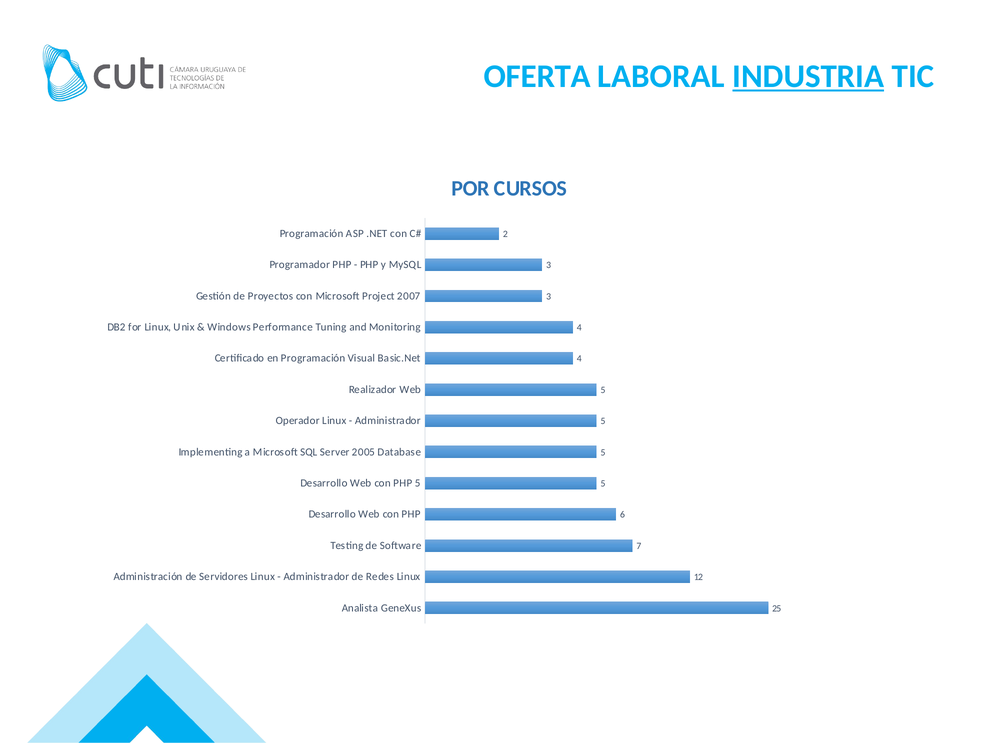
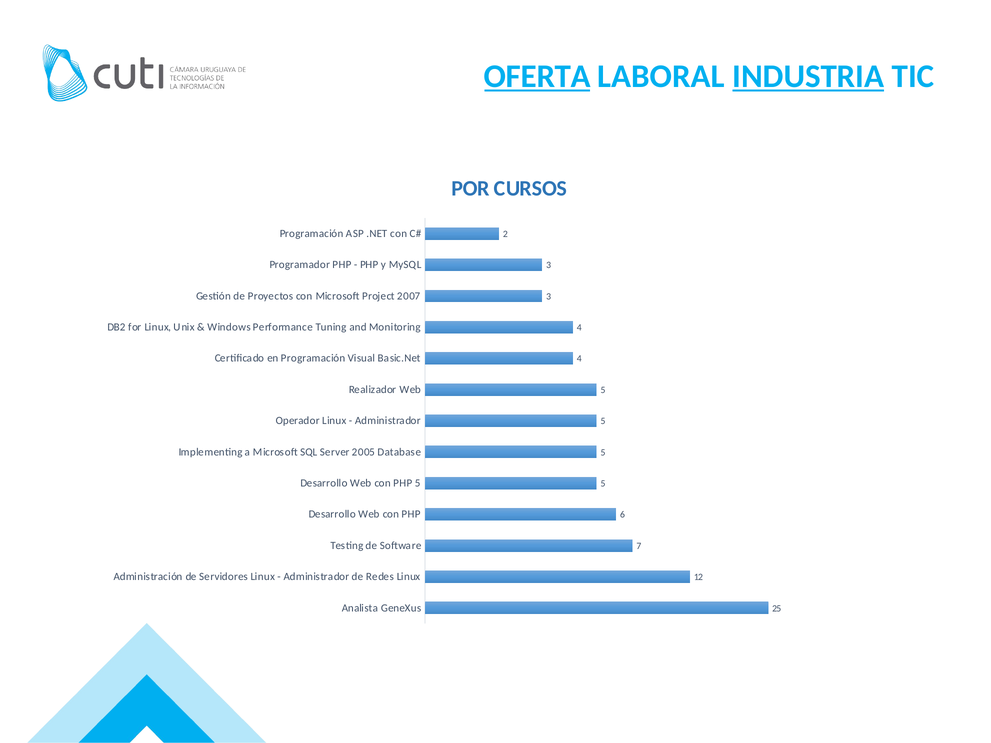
OFERTA underline: none -> present
